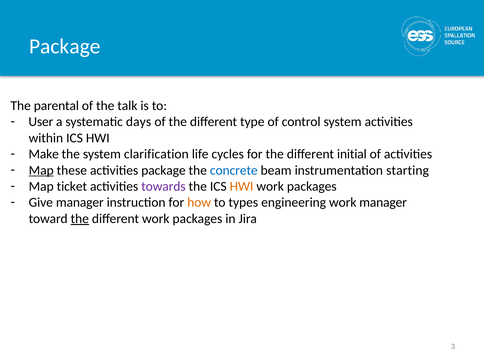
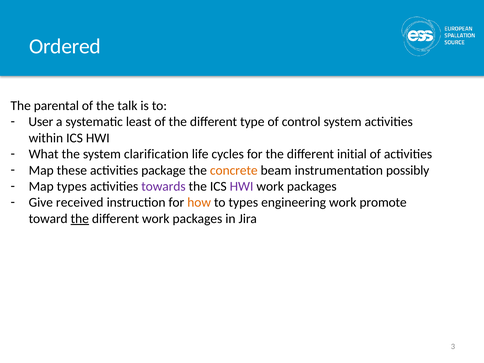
Package at (65, 46): Package -> Ordered
days: days -> least
Make: Make -> What
Map at (41, 170) underline: present -> none
concrete colour: blue -> orange
starting: starting -> possibly
Map ticket: ticket -> types
HWI at (242, 186) colour: orange -> purple
Give manager: manager -> received
work manager: manager -> promote
